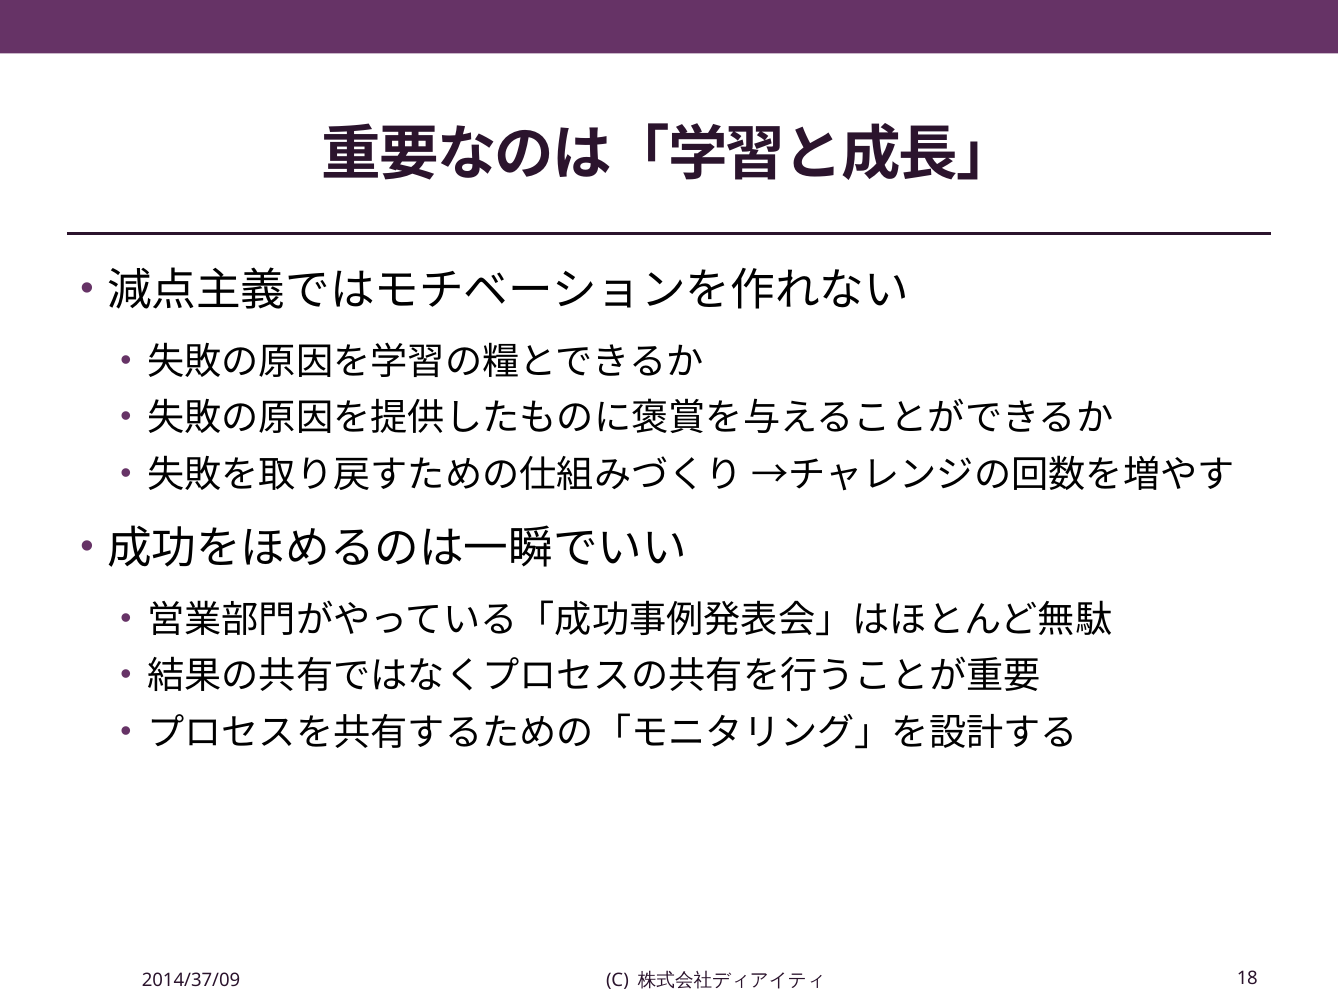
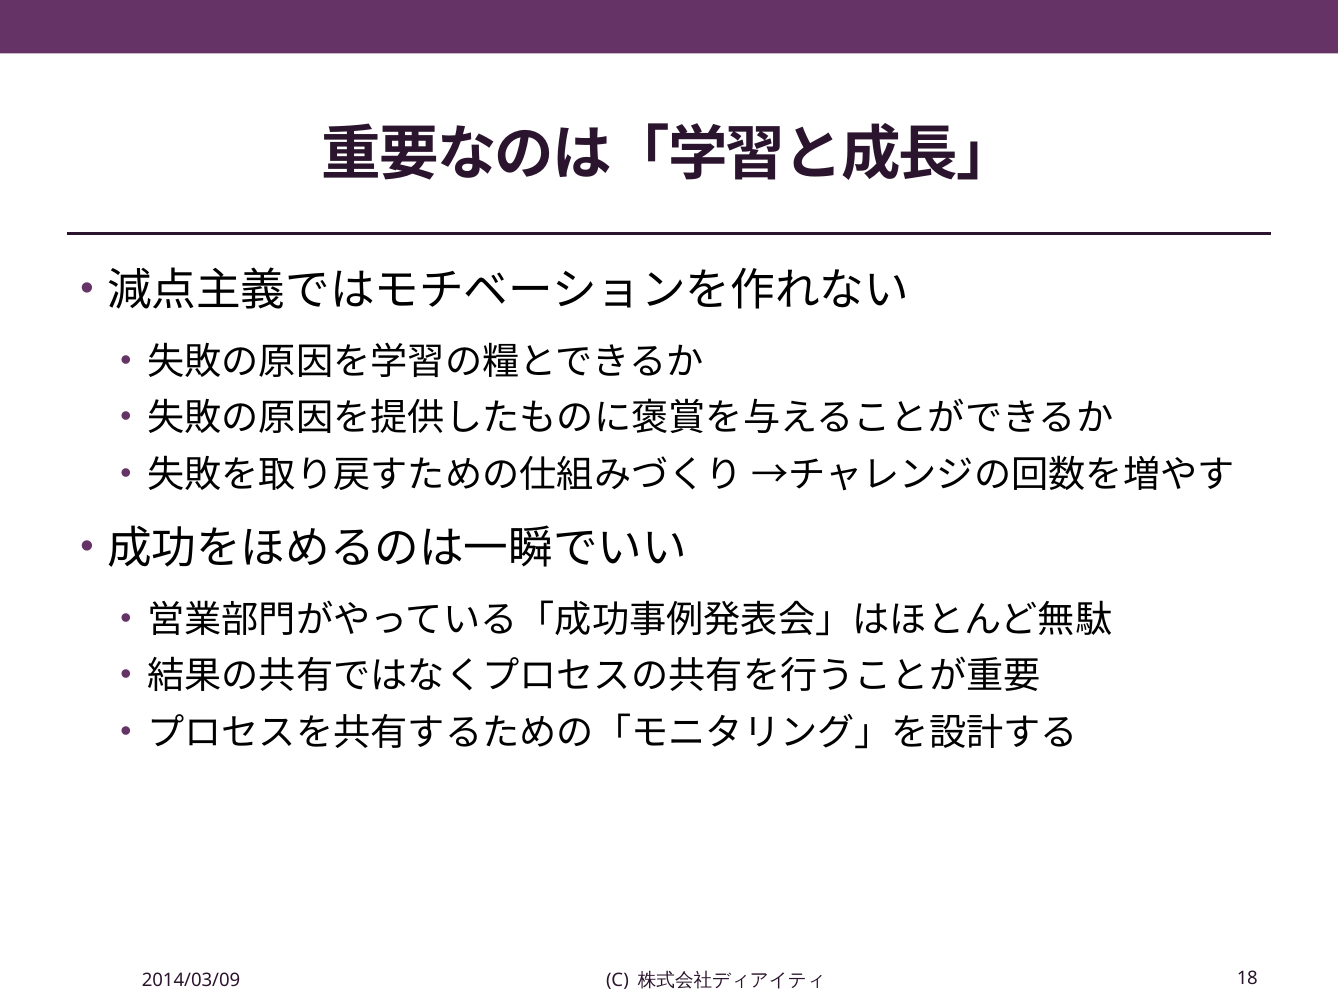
2014/37/09: 2014/37/09 -> 2014/03/09
